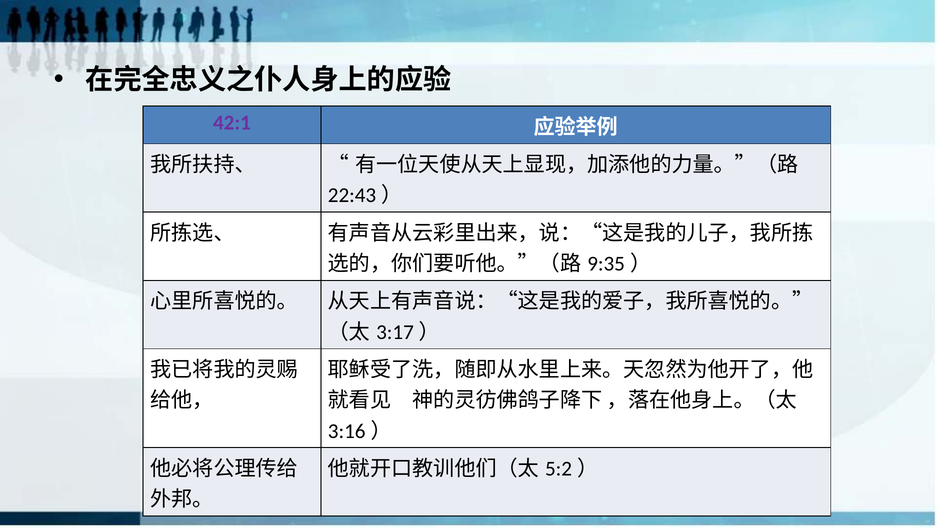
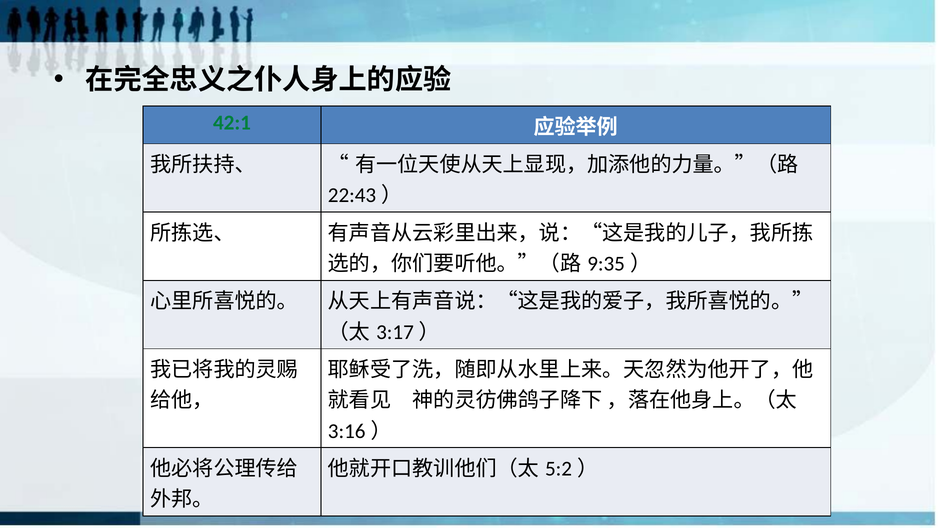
42:1 colour: purple -> green
